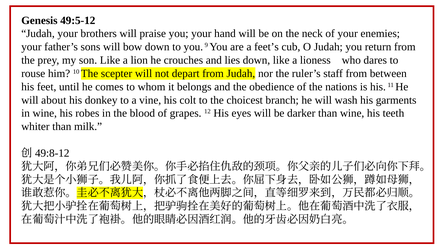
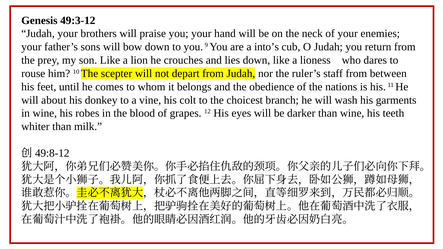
49:5-12: 49:5-12 -> 49:3-12
feet’s: feet’s -> into’s
